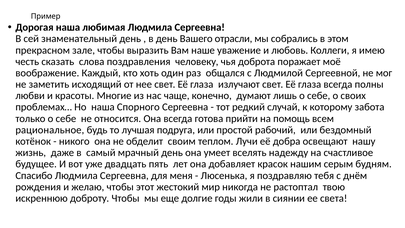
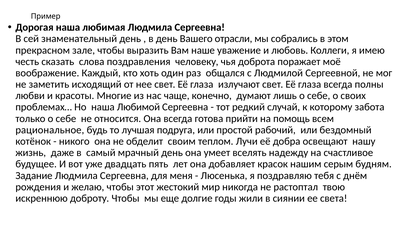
Спорного: Спорного -> Любимой
Спасибо: Спасибо -> Задание
